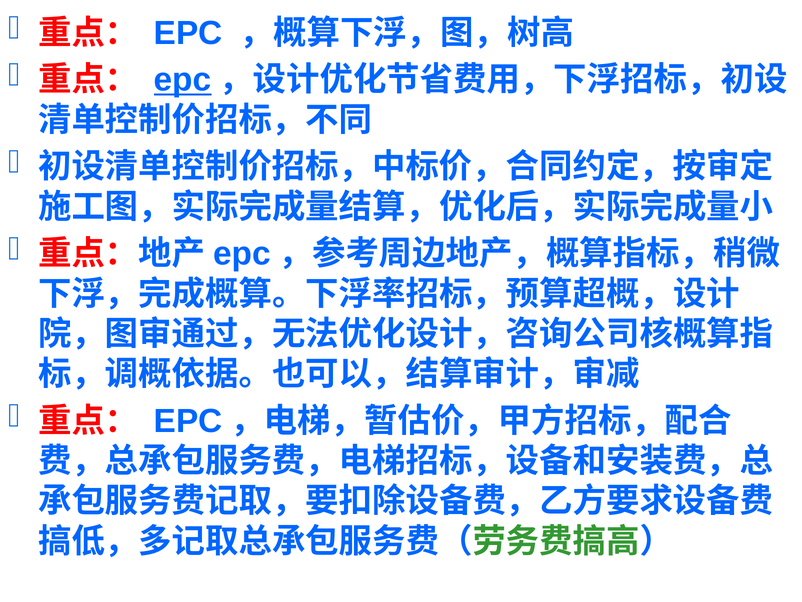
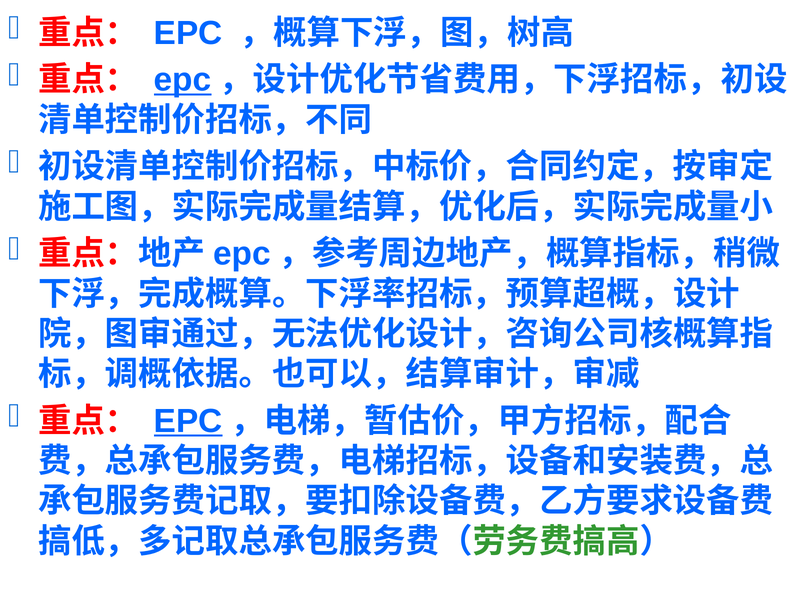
EPC at (188, 421) underline: none -> present
